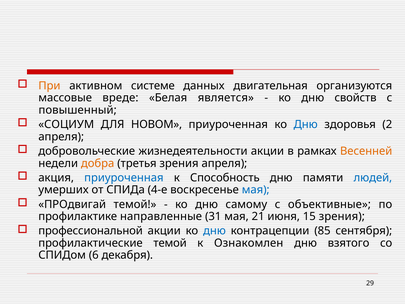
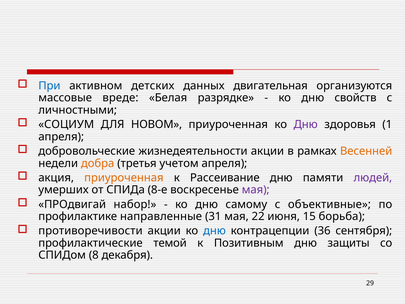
При colour: orange -> blue
системе: системе -> детских
является: является -> разрядке
повышенный: повышенный -> личностными
Дню at (306, 124) colour: blue -> purple
2: 2 -> 1
третья зрения: зрения -> учетом
приуроченная at (124, 178) colour: blue -> orange
Способность: Способность -> Рассеивание
людей colour: blue -> purple
4-е: 4-е -> 8-е
мая at (256, 190) colour: blue -> purple
ПРОдвигай темой: темой -> набор
21: 21 -> 22
15 зрения: зрения -> борьба
профессиональной: профессиональной -> противоречивости
85: 85 -> 36
Ознакомлен: Ознакомлен -> Позитивным
взятого: взятого -> защиты
6: 6 -> 8
